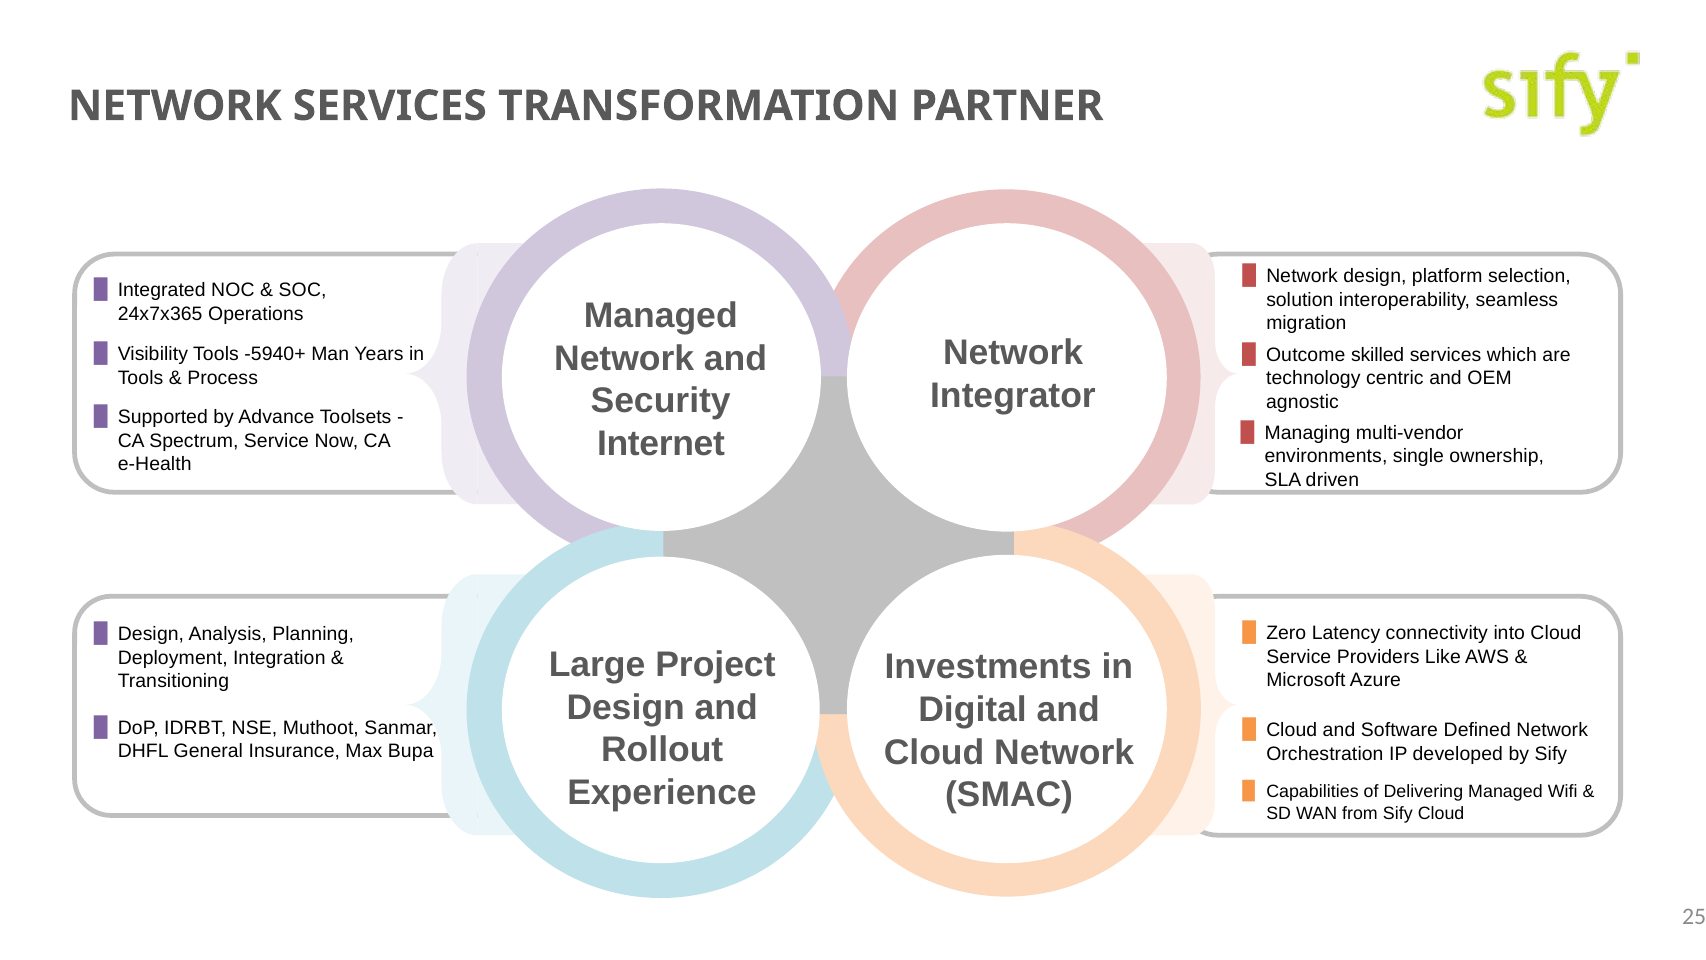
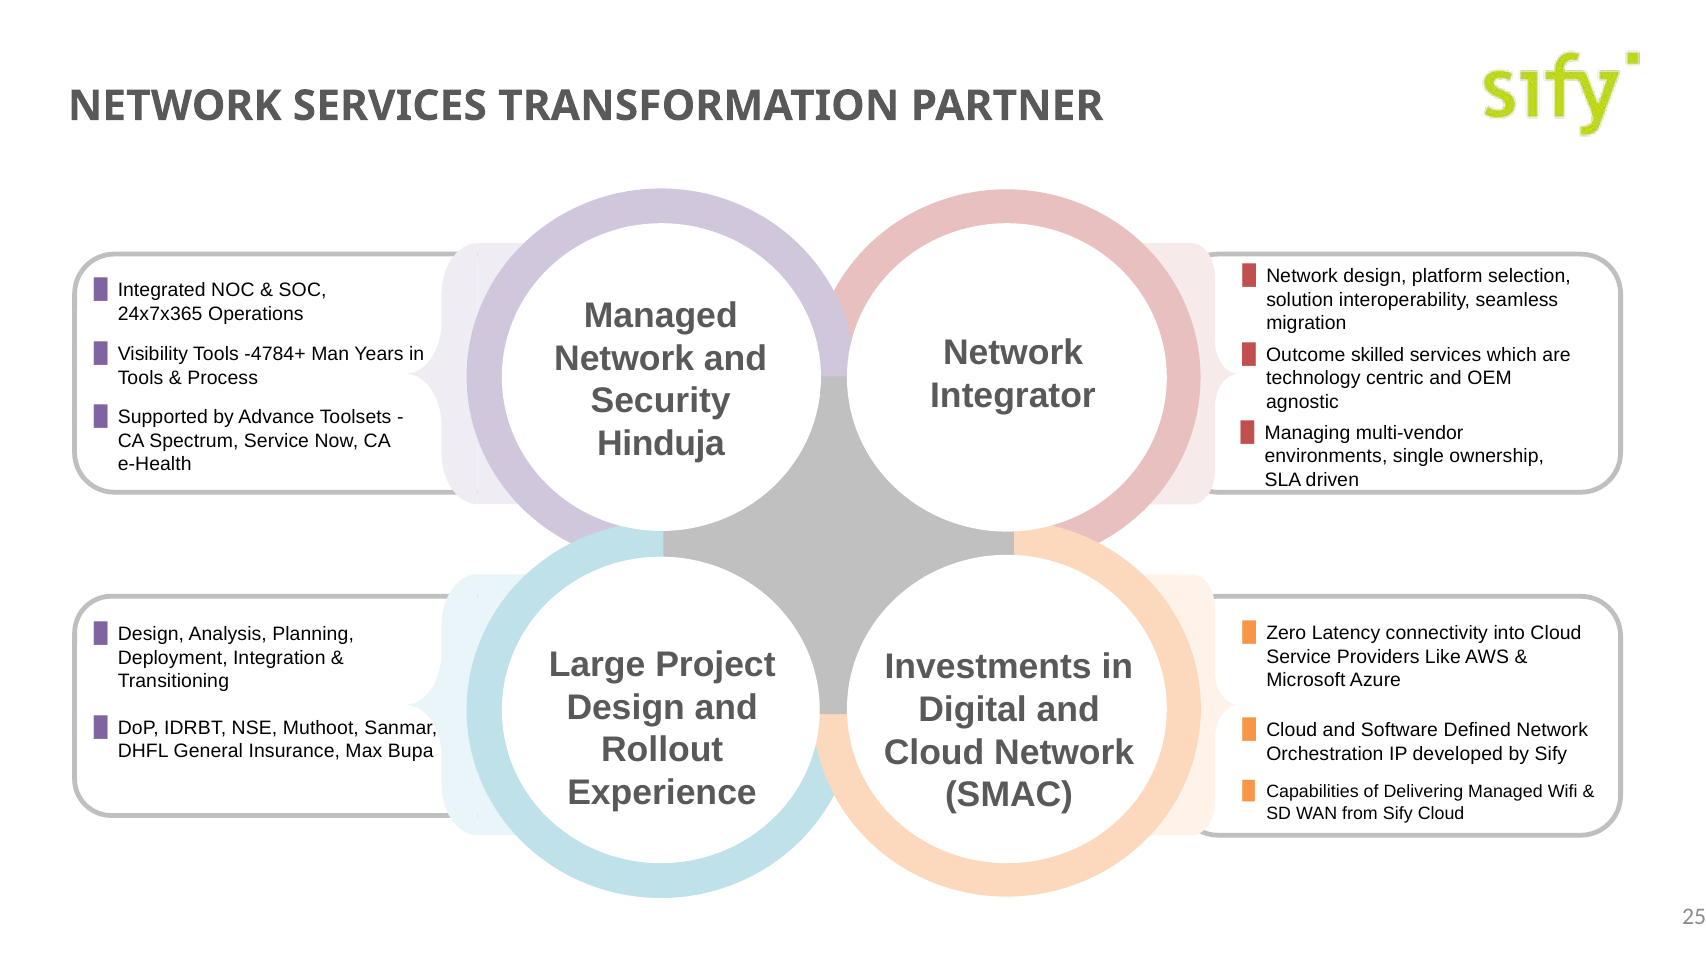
-5940+: -5940+ -> -4784+
Internet: Internet -> Hinduja
